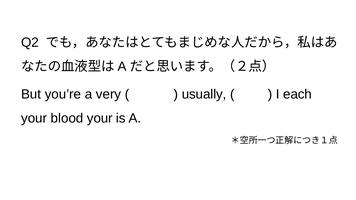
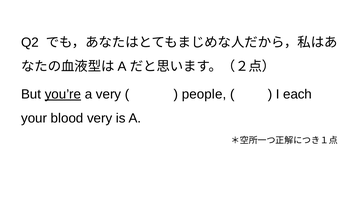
you’re underline: none -> present
usually: usually -> people
blood your: your -> very
